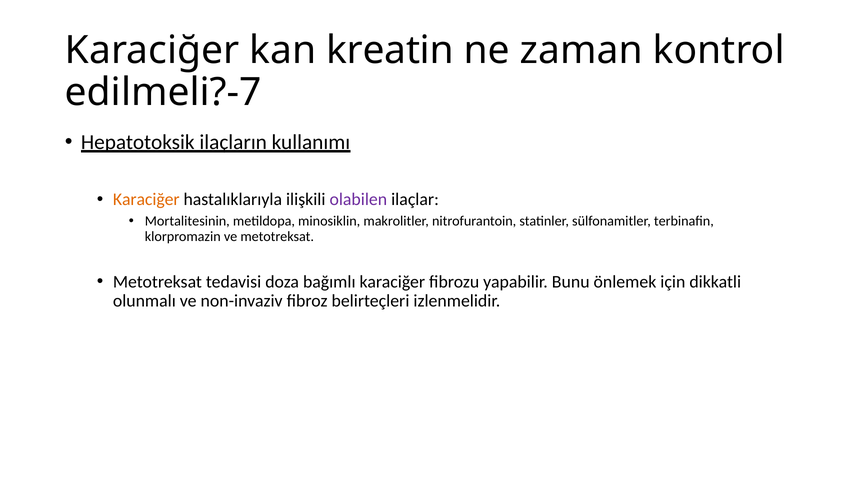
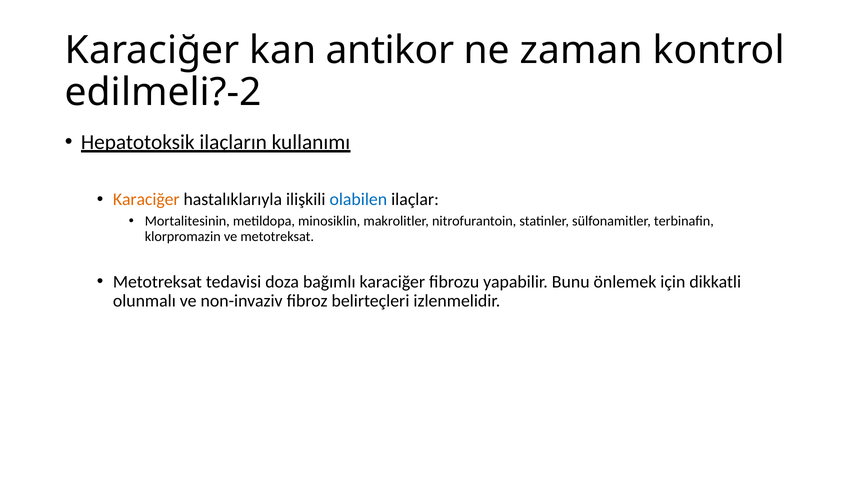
kreatin: kreatin -> antikor
edilmeli?-7: edilmeli?-7 -> edilmeli?-2
olabilen colour: purple -> blue
